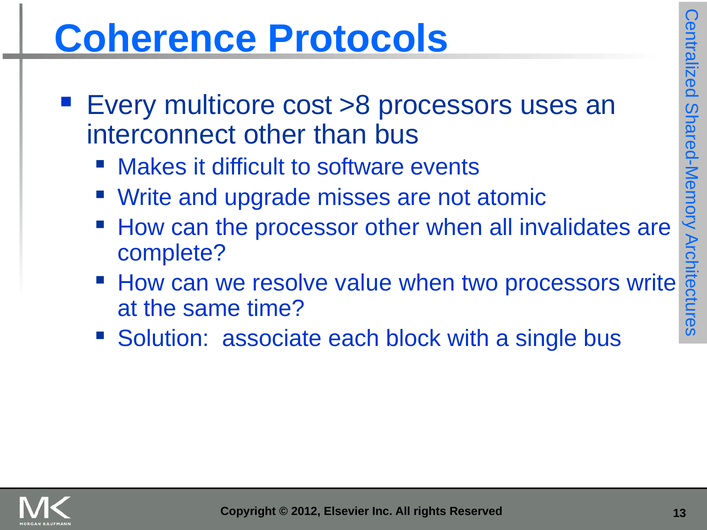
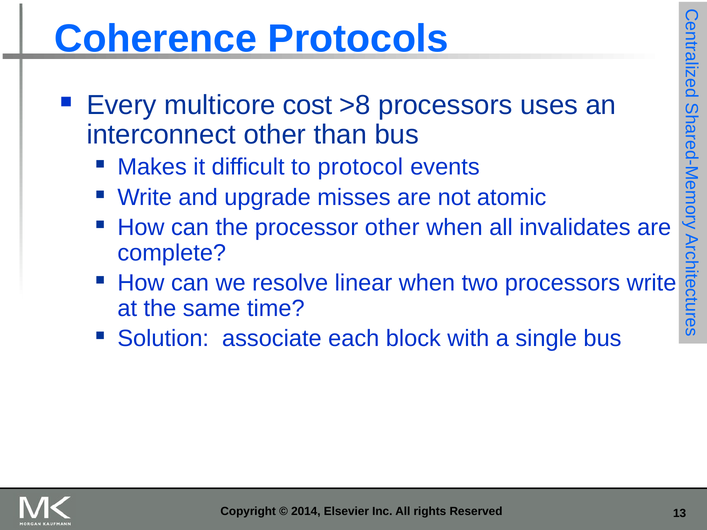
software: software -> protocol
value: value -> linear
2012: 2012 -> 2014
